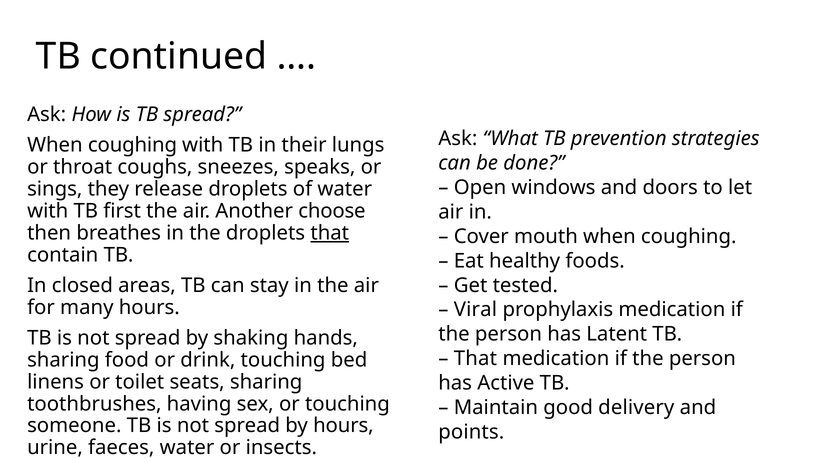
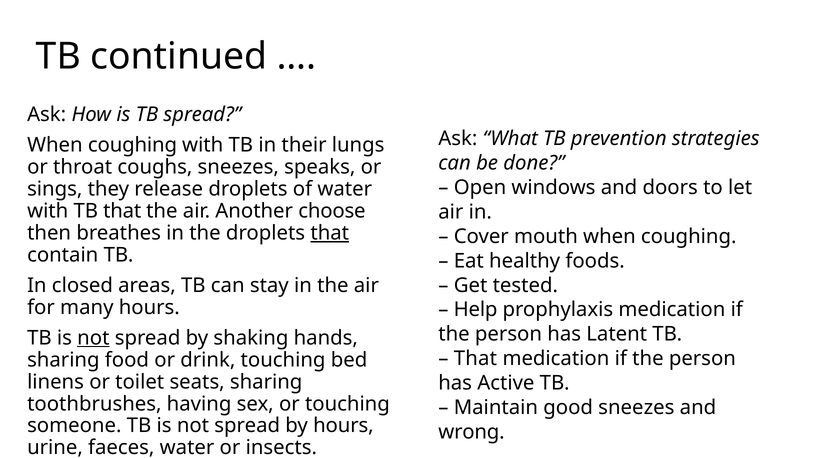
TB first: first -> that
Viral: Viral -> Help
not at (93, 338) underline: none -> present
good delivery: delivery -> sneezes
points: points -> wrong
